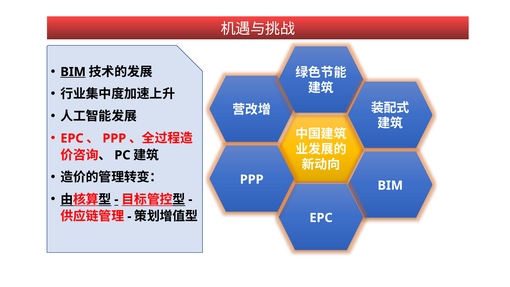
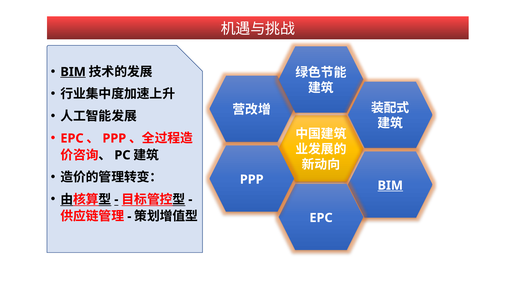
BIM at (390, 185) underline: none -> present
